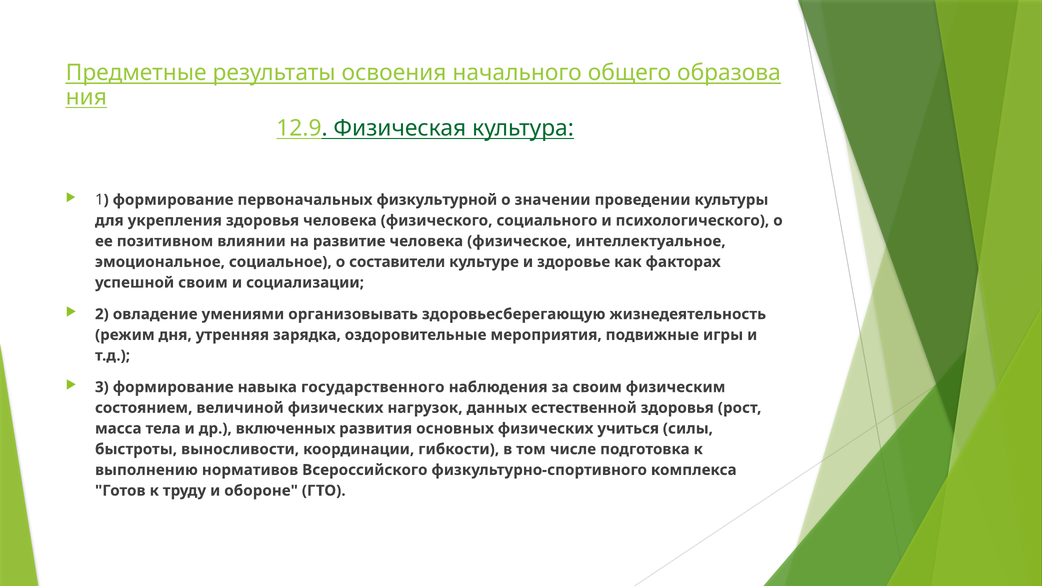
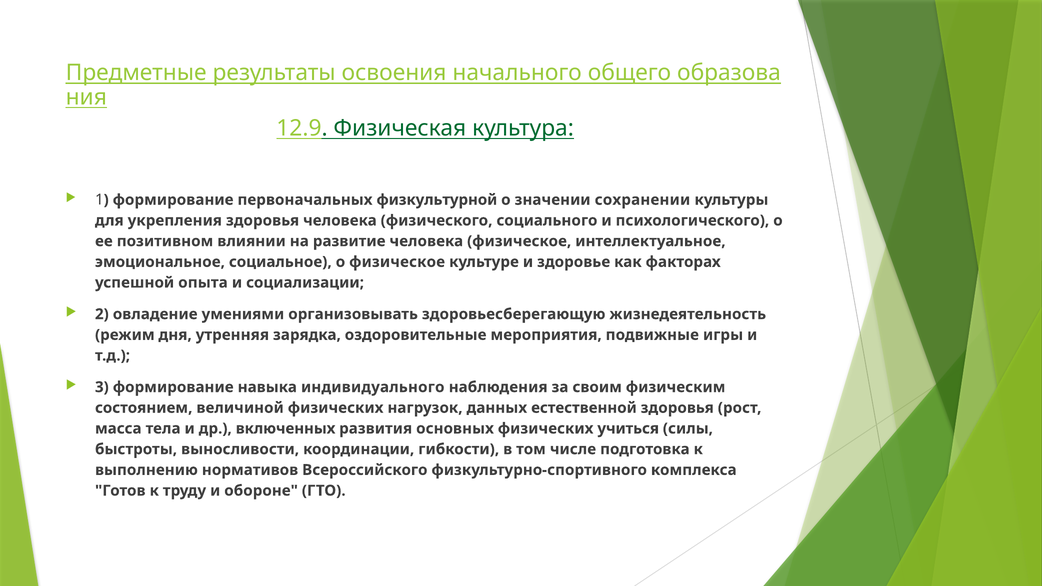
проведении: проведении -> сохранении
о составители: составители -> физическое
успешной своим: своим -> опыта
государственного: государственного -> индивидуального
